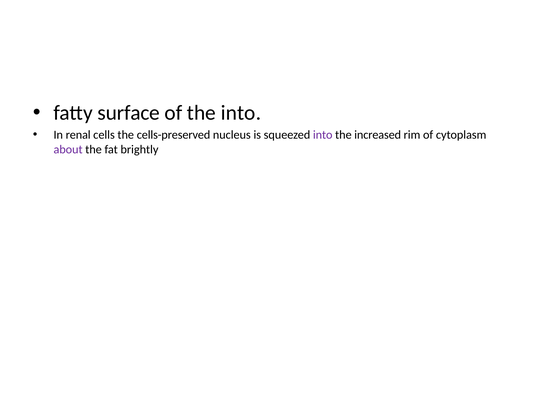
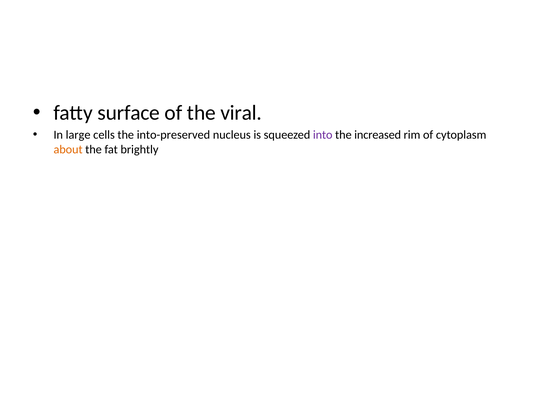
the into: into -> viral
renal: renal -> large
cells-preserved: cells-preserved -> into-preserved
about colour: purple -> orange
